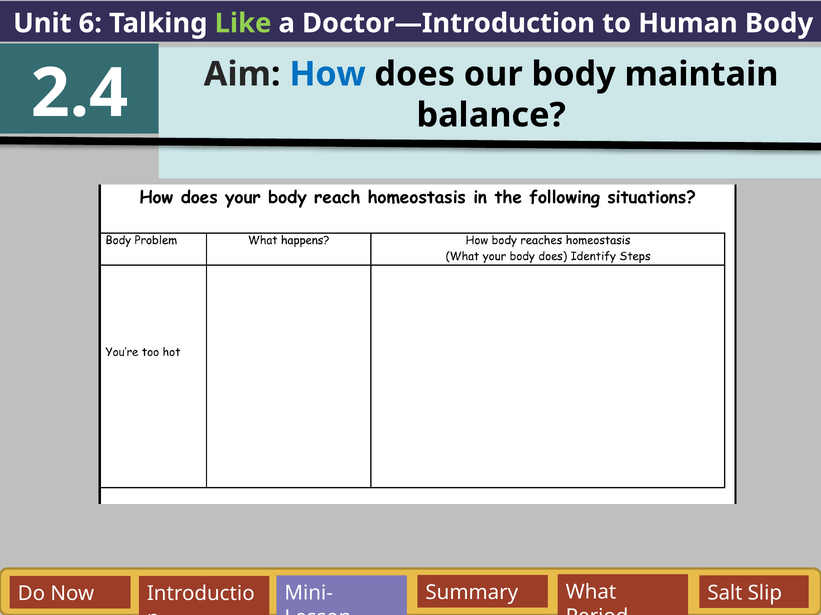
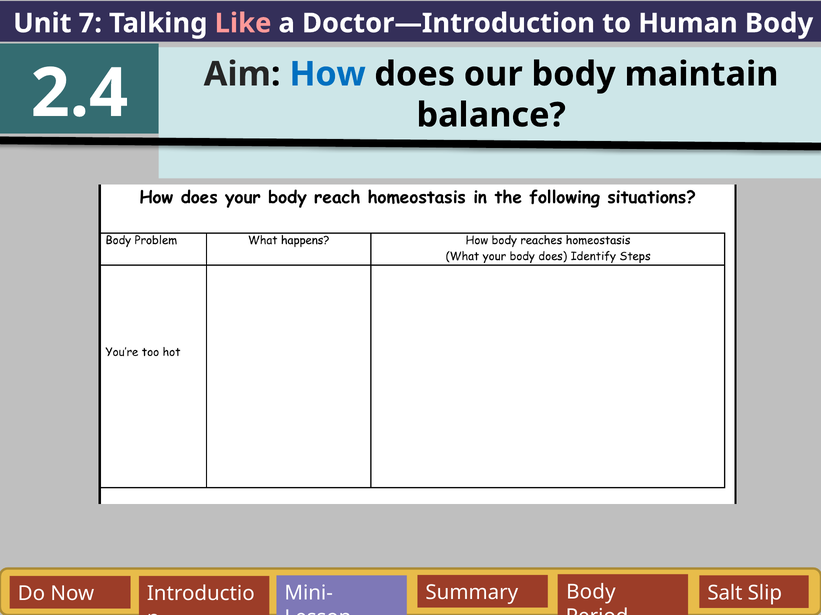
6: 6 -> 7
Like colour: light green -> pink
Summary What: What -> Body
